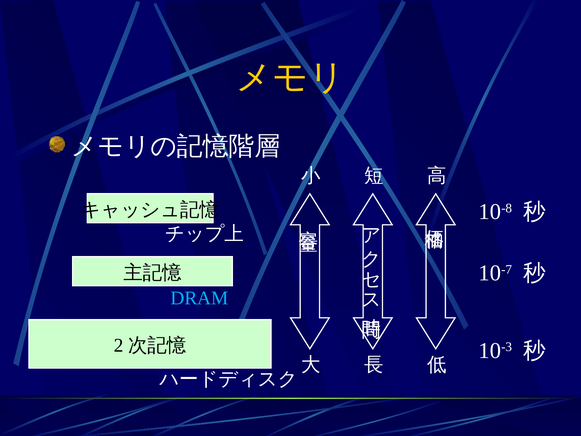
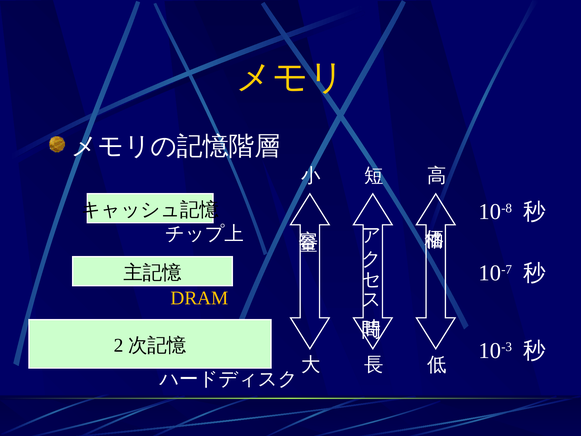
DRAM colour: light blue -> yellow
